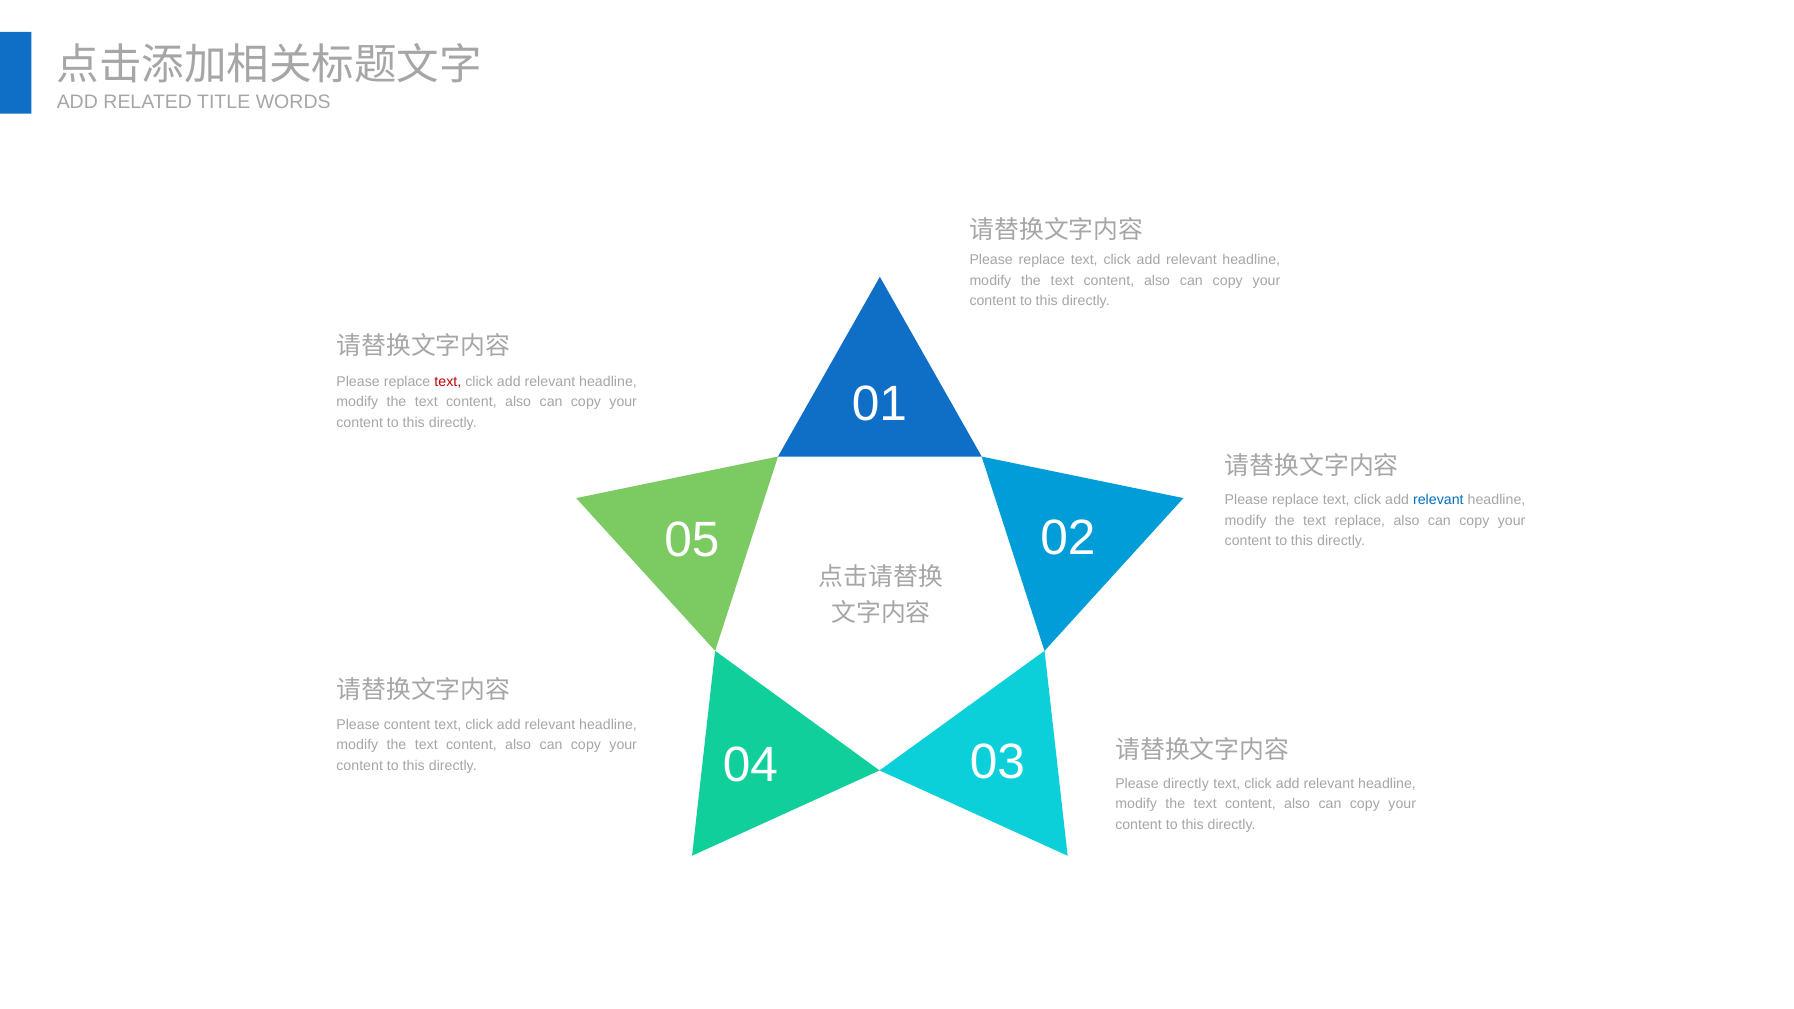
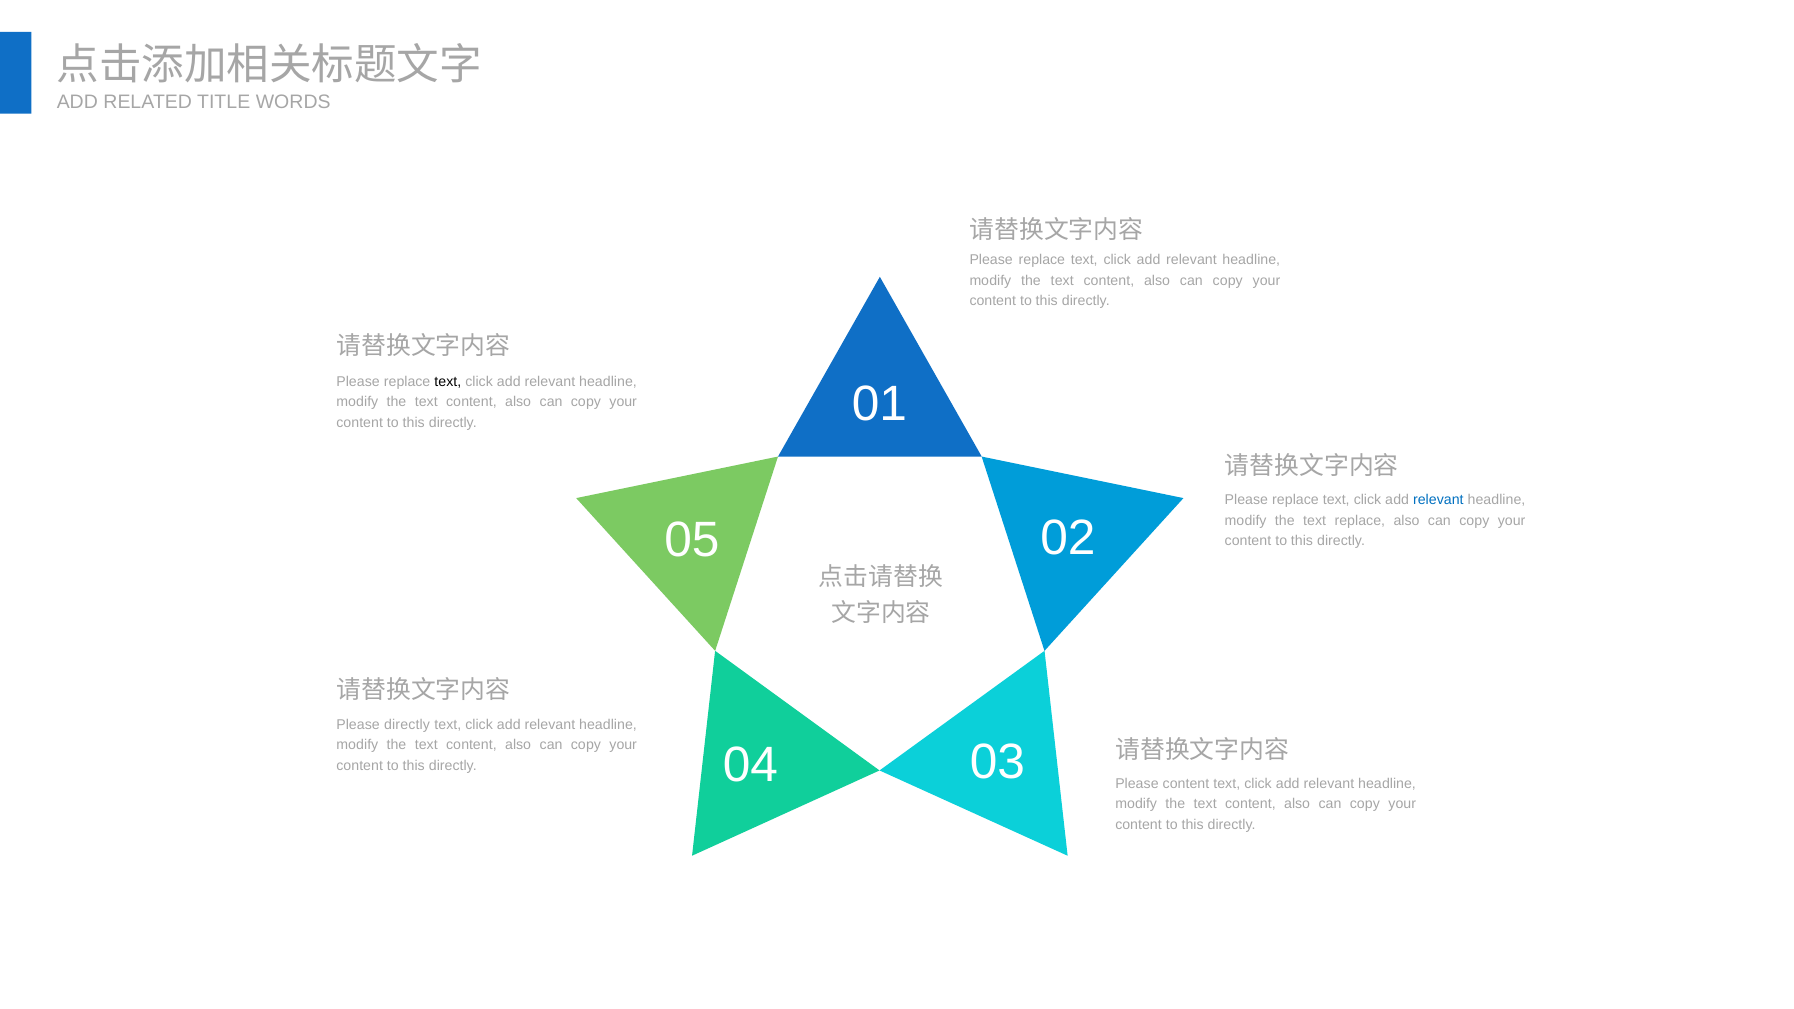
text at (448, 382) colour: red -> black
Please content: content -> directly
Please directly: directly -> content
